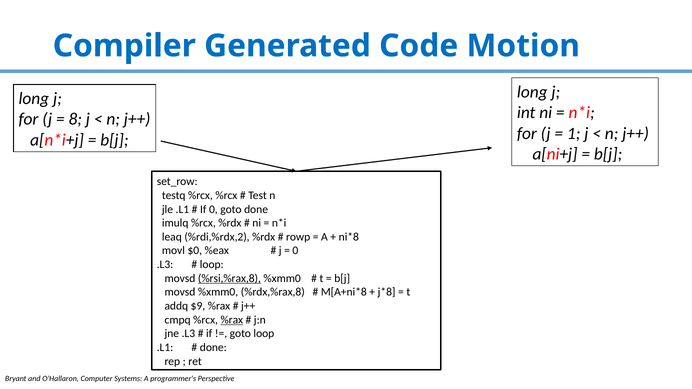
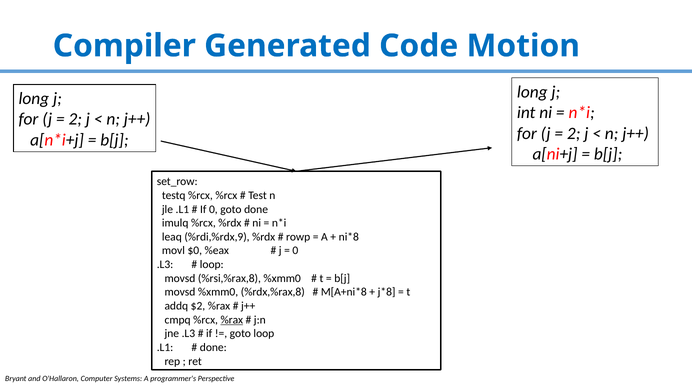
8 at (75, 119): 8 -> 2
1 at (574, 133): 1 -> 2
%rdi,%rdx,2: %rdi,%rdx,2 -> %rdi,%rdx,9
%rsi,%rax,8 underline: present -> none
$9: $9 -> $2
